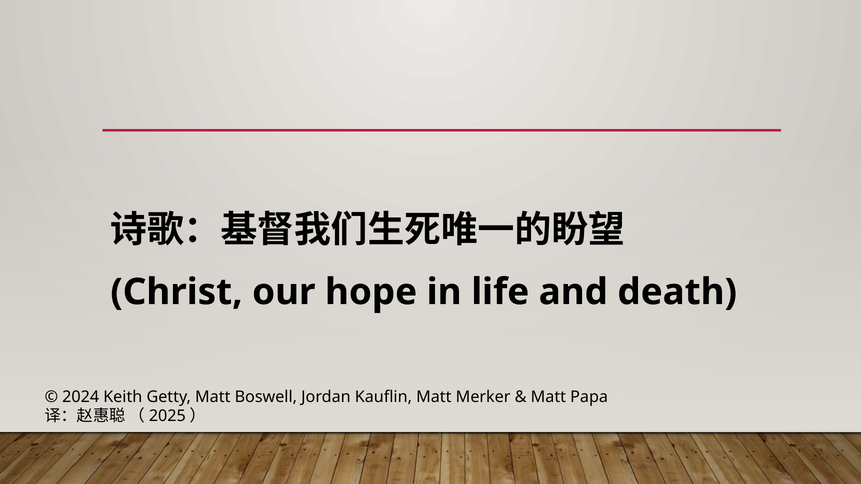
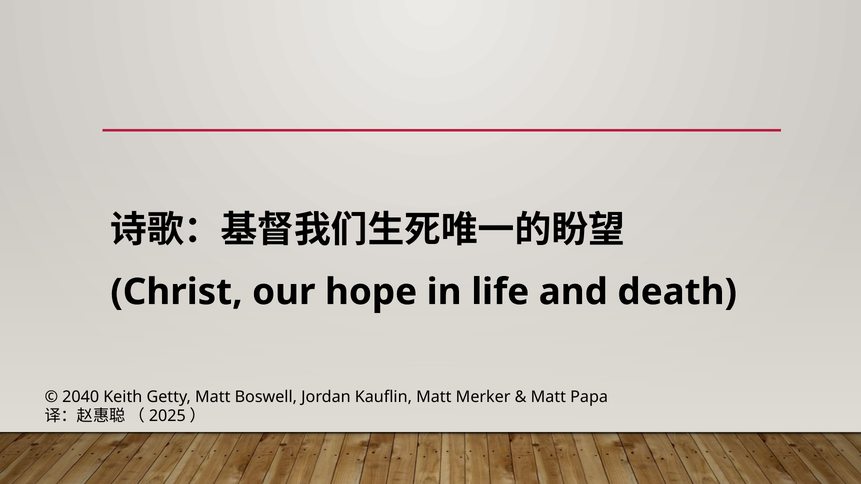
2024: 2024 -> 2040
